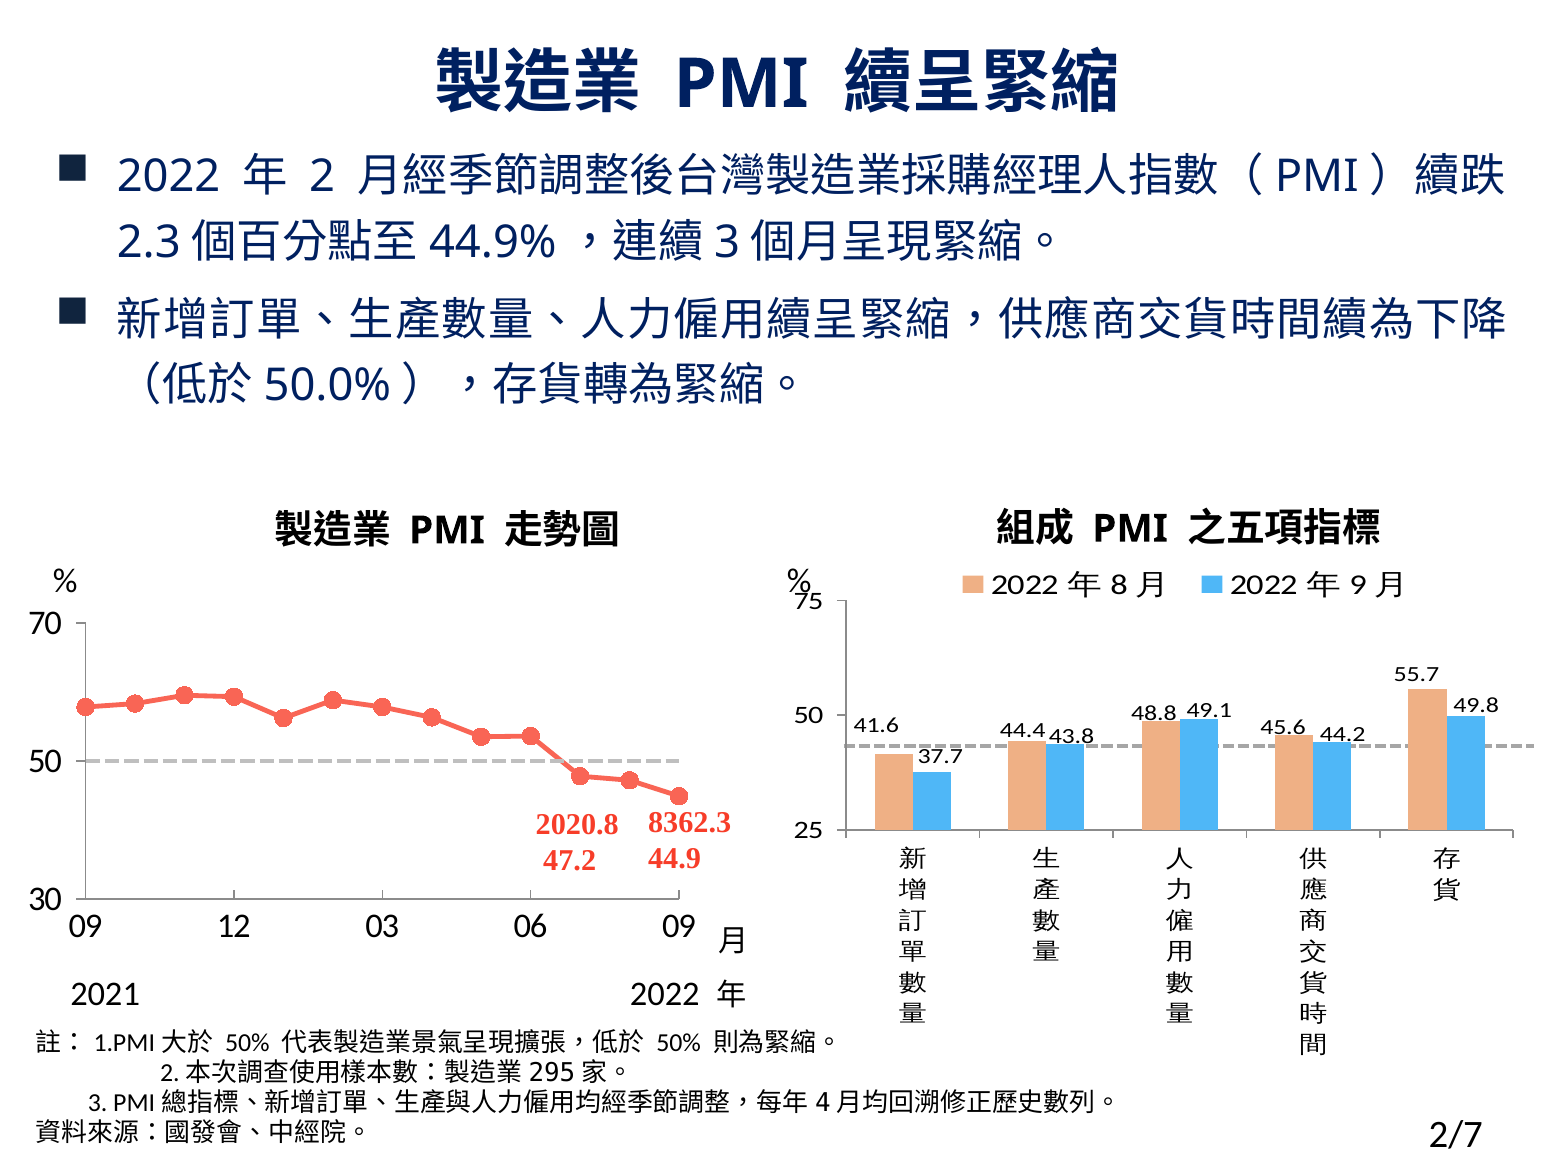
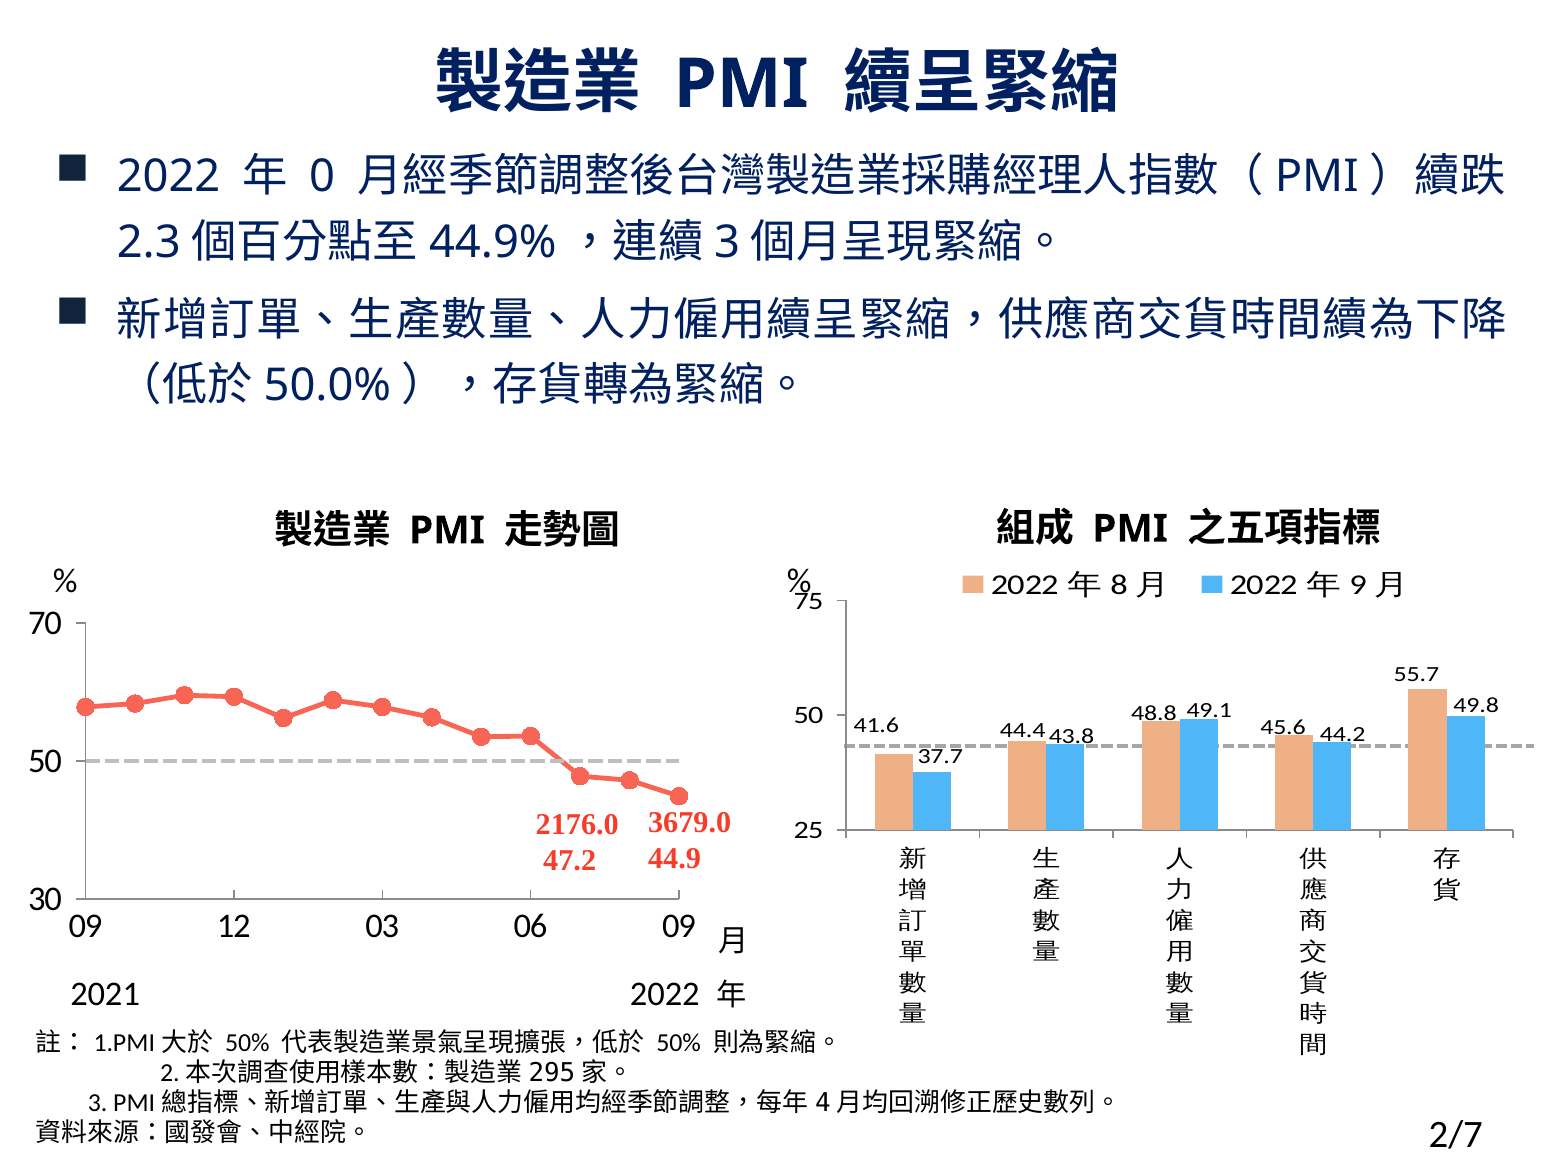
2: 2 -> 0
8362.3: 8362.3 -> 3679.0
2020.8: 2020.8 -> 2176.0
